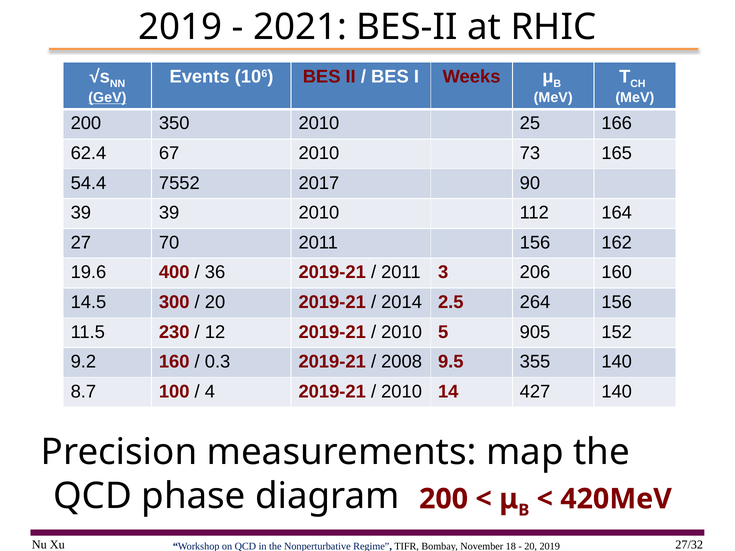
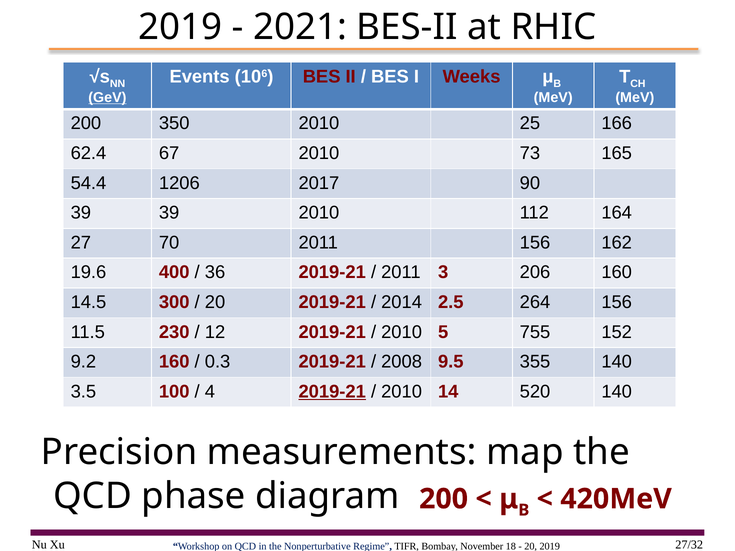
7552: 7552 -> 1206
905: 905 -> 755
8.7: 8.7 -> 3.5
2019-21 at (332, 392) underline: none -> present
427: 427 -> 520
